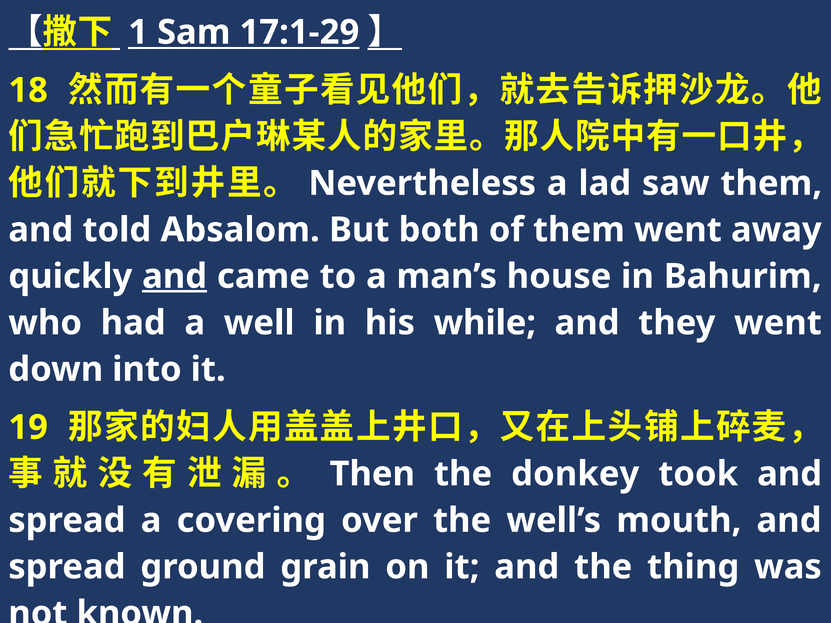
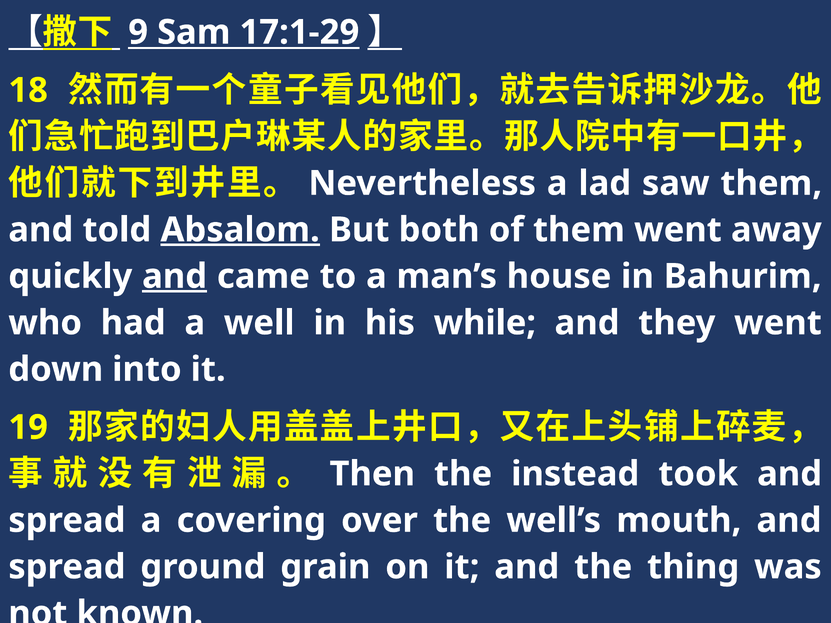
1: 1 -> 9
Absalom underline: none -> present
donkey: donkey -> instead
